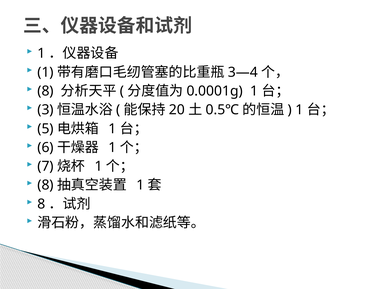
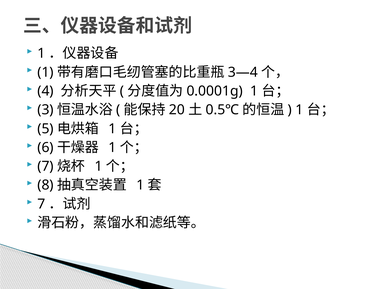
8 at (46, 91): 8 -> 4
8 at (41, 204): 8 -> 7
